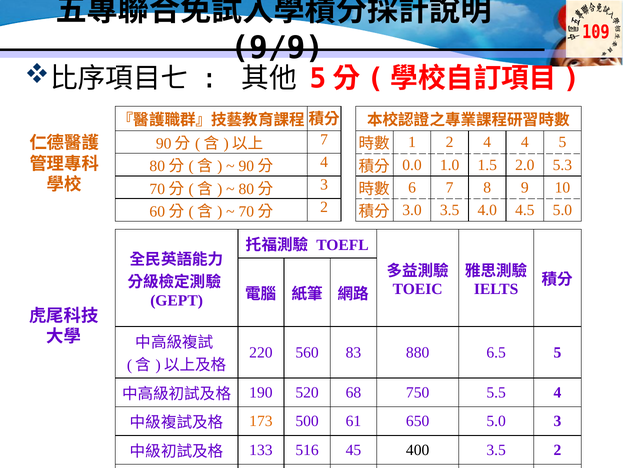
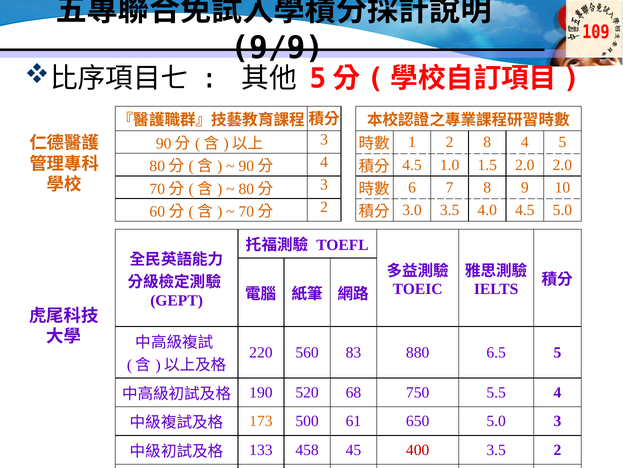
7 at (324, 139): 7 -> 3
2 4: 4 -> 8
0.0 at (412, 165): 0.0 -> 4.5
2.0 5.3: 5.3 -> 2.0
516: 516 -> 458
400 colour: black -> red
